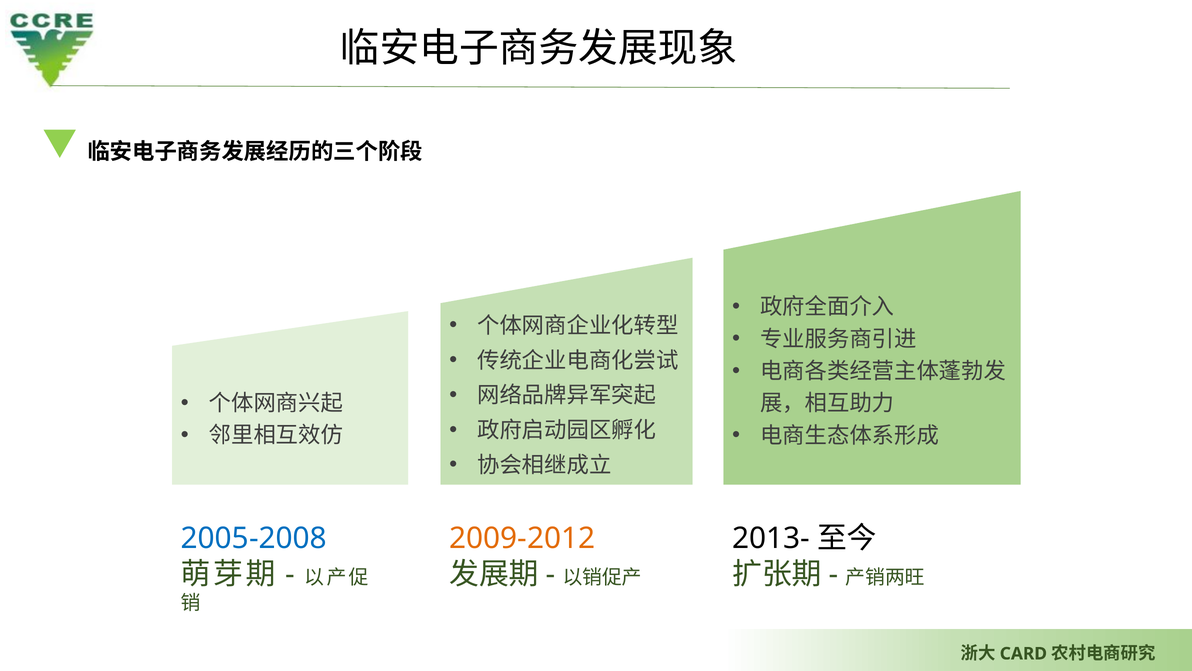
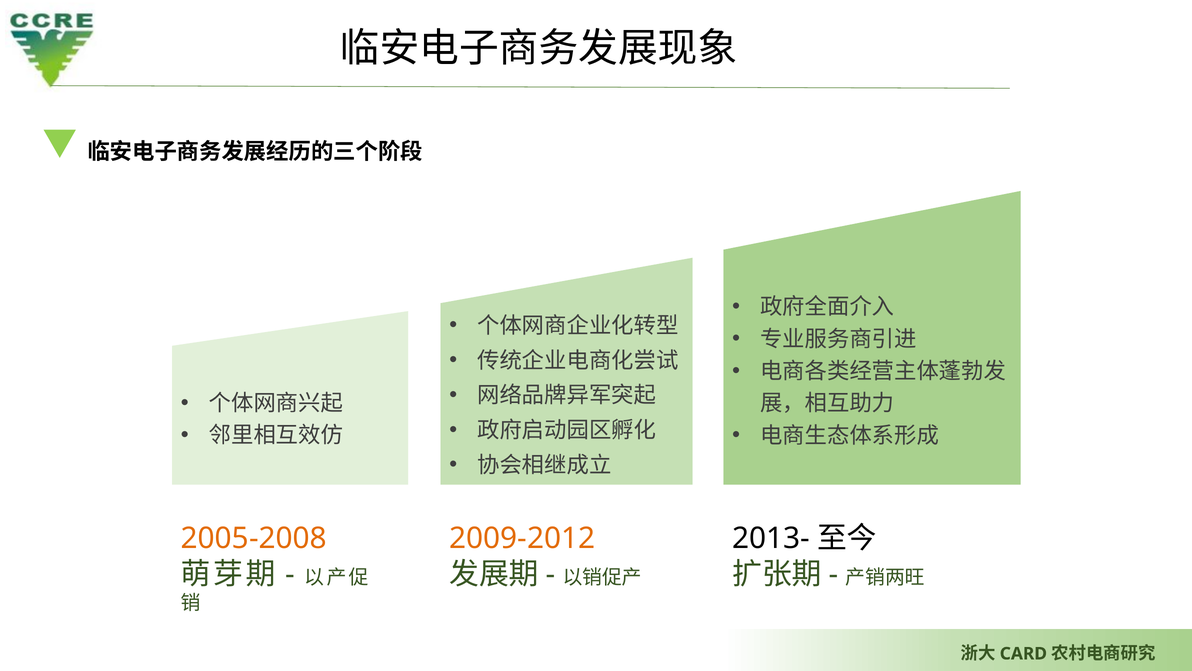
2005-2008 colour: blue -> orange
